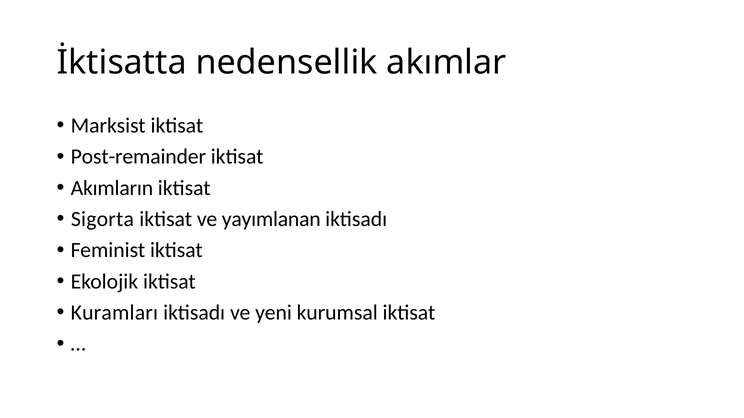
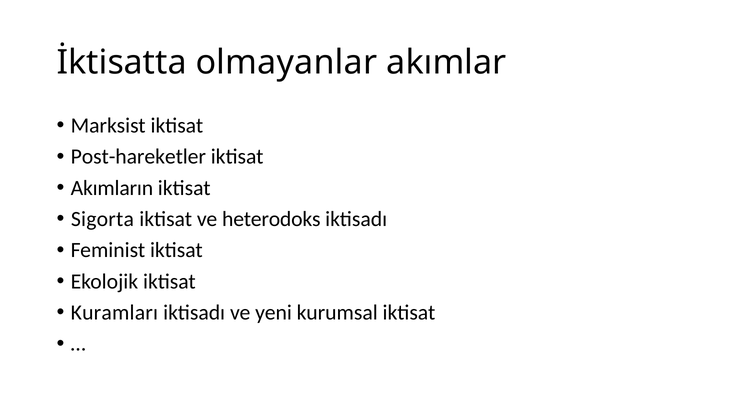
nedensellik: nedensellik -> olmayanlar
Post-remainder: Post-remainder -> Post-hareketler
yayımlanan: yayımlanan -> heterodoks
